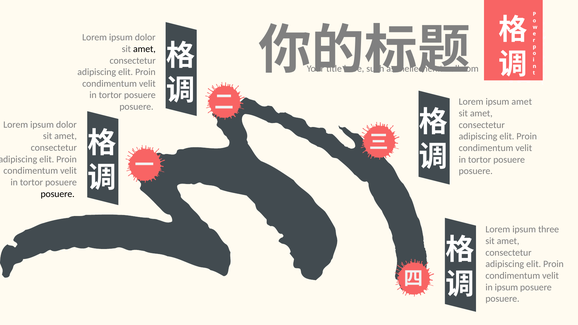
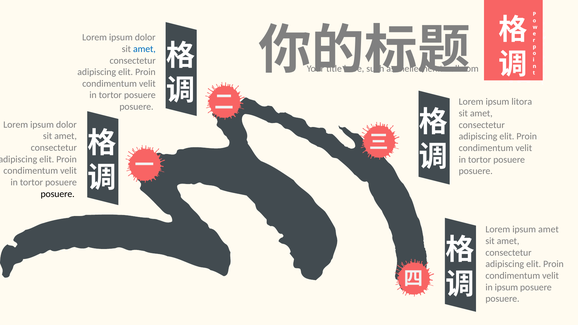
amet at (144, 49) colour: black -> blue
ipsum amet: amet -> litora
ipsum three: three -> amet
